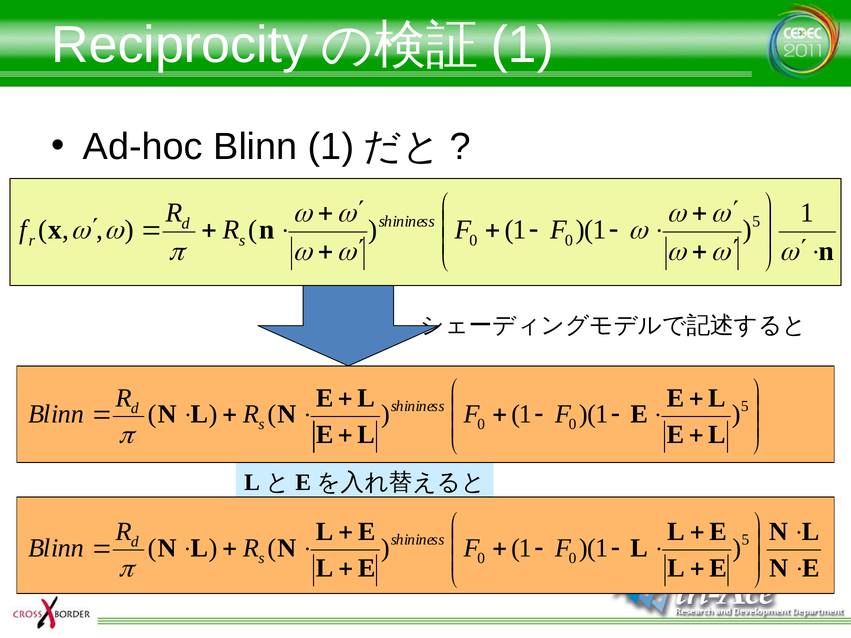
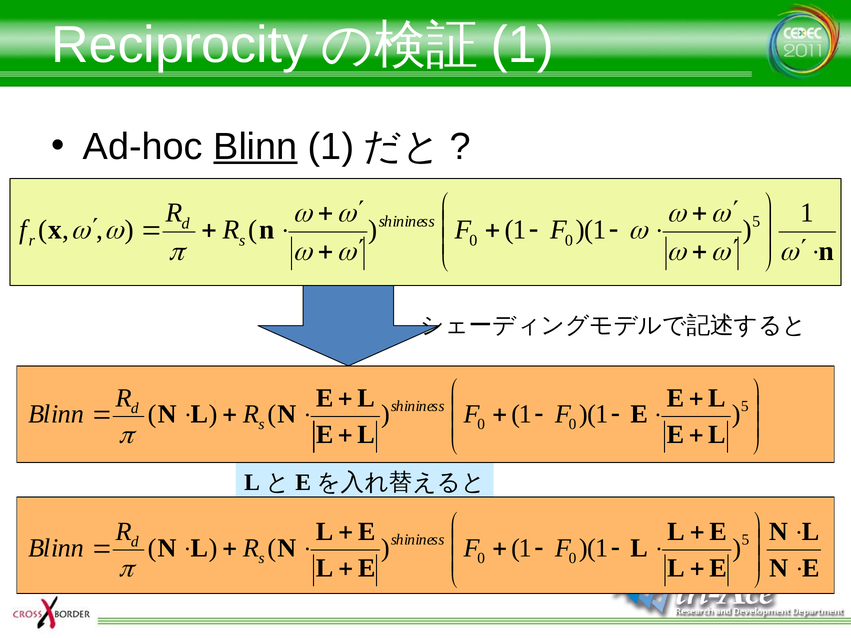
Blinn at (255, 147) underline: none -> present
